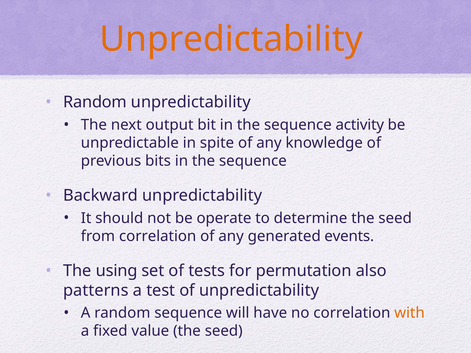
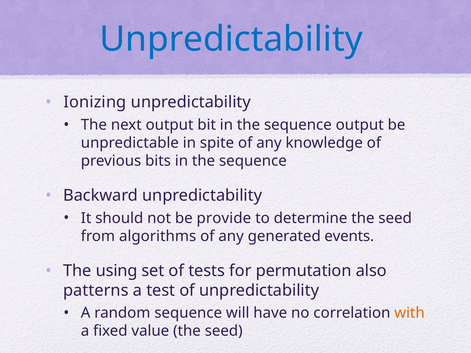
Unpredictability at (231, 39) colour: orange -> blue
Random at (95, 102): Random -> Ionizing
sequence activity: activity -> output
operate: operate -> provide
from correlation: correlation -> algorithms
